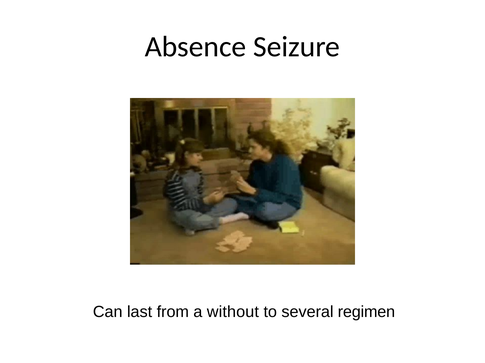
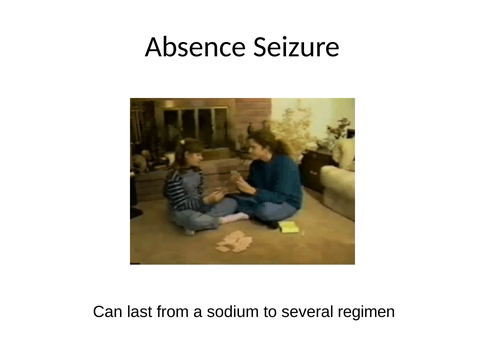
without: without -> sodium
